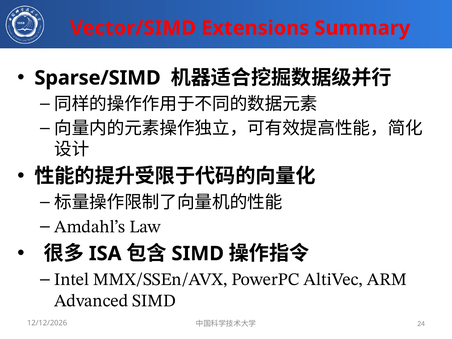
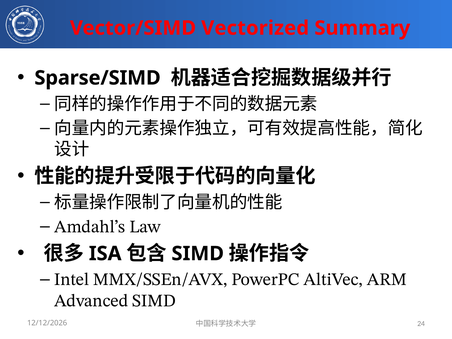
Extensions: Extensions -> Vectorized
